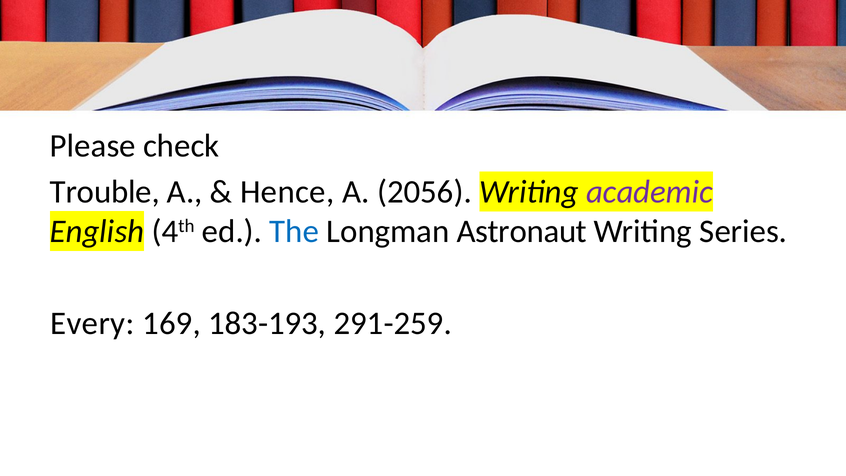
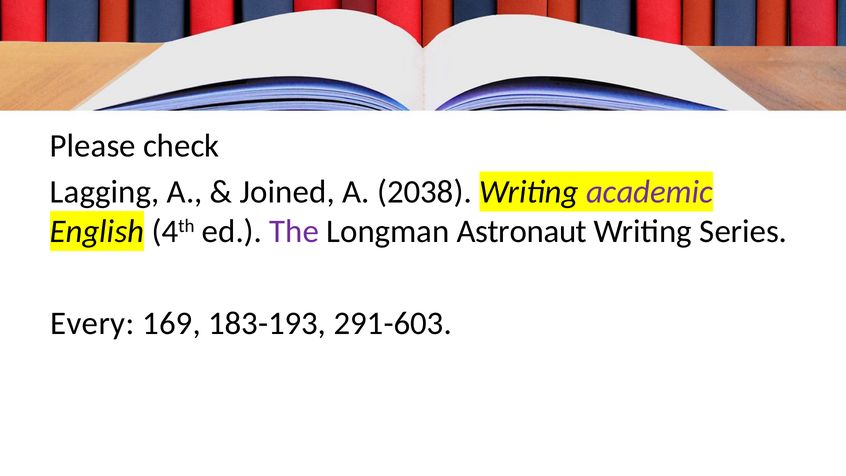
Trouble: Trouble -> Lagging
Hence: Hence -> Joined
2056: 2056 -> 2038
The colour: blue -> purple
291-259: 291-259 -> 291-603
